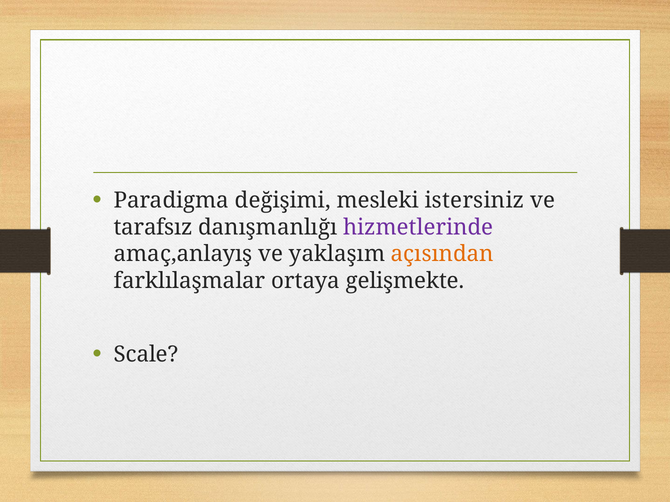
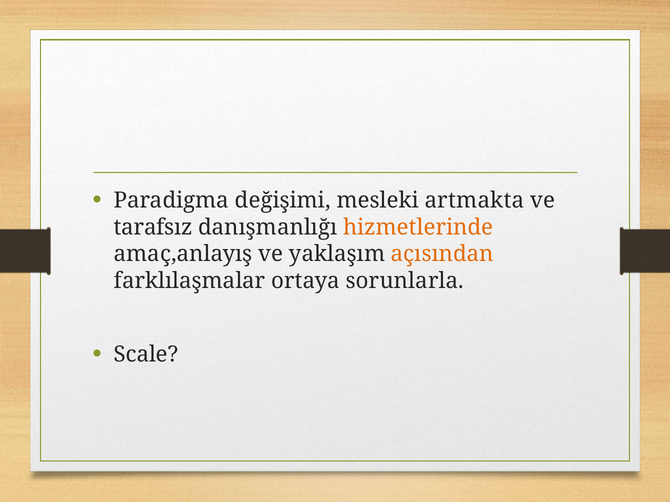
istersiniz: istersiniz -> artmakta
hizmetlerinde colour: purple -> orange
gelişmekte: gelişmekte -> sorunlarla
